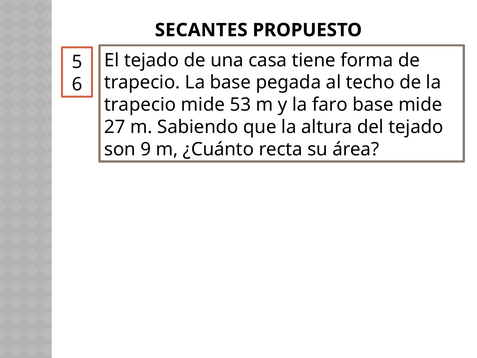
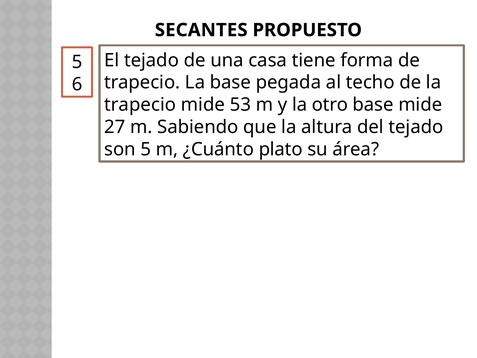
faro: faro -> otro
son 9: 9 -> 5
recta: recta -> plato
